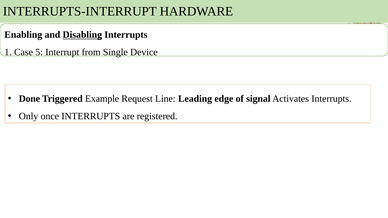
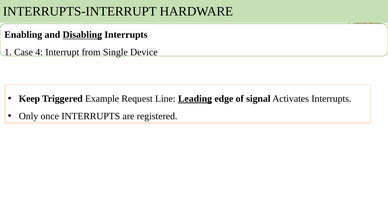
5: 5 -> 4
Done: Done -> Keep
Leading underline: none -> present
